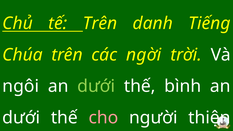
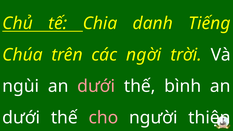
tế Trên: Trên -> Chia
ngôi: ngôi -> ngùi
dưới at (96, 86) colour: light green -> pink
